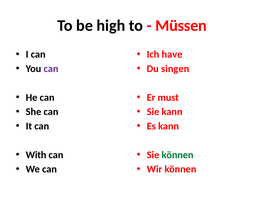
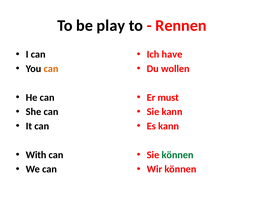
high: high -> play
Müssen: Müssen -> Rennen
can at (51, 69) colour: purple -> orange
singen: singen -> wollen
